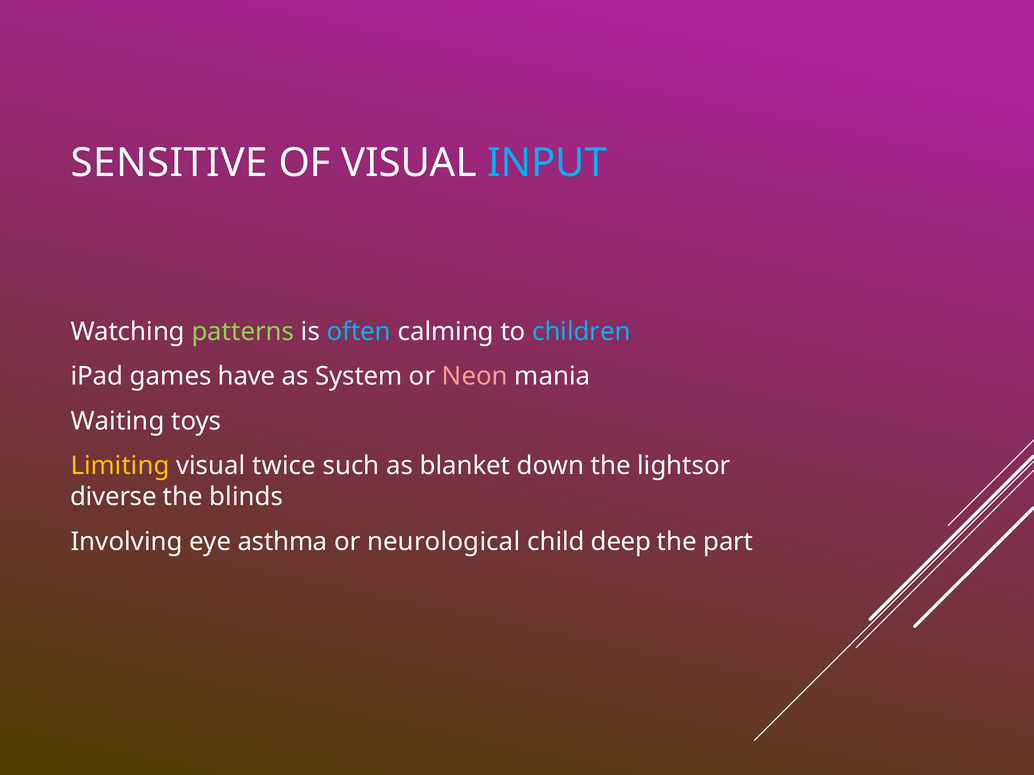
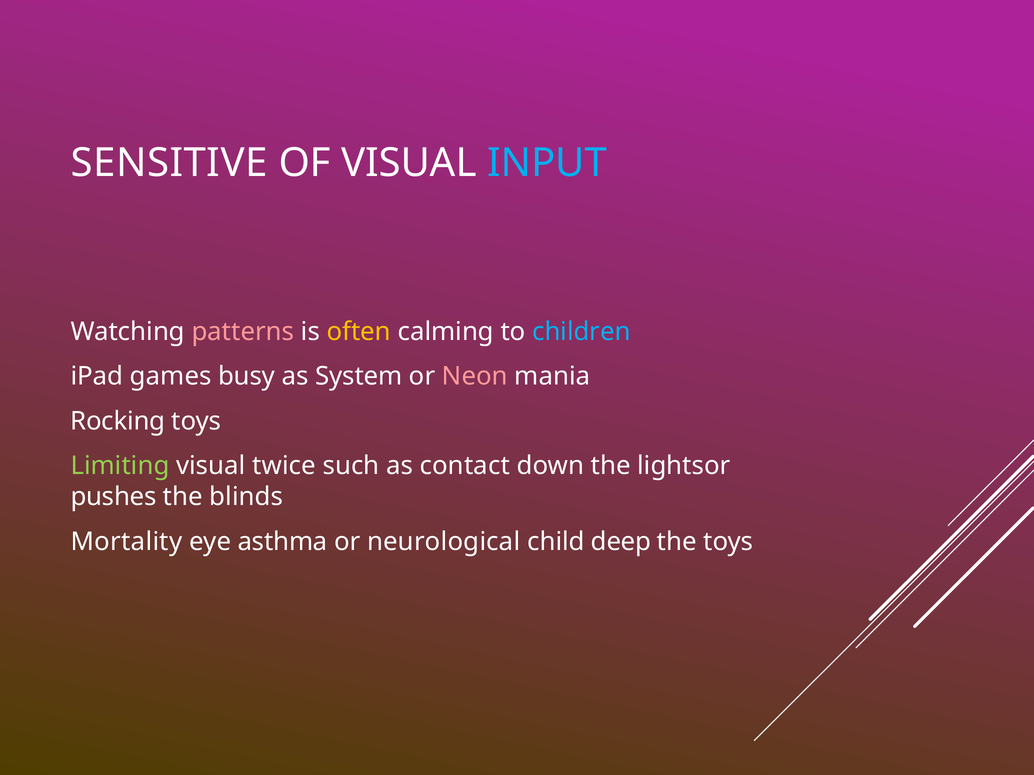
patterns colour: light green -> pink
often colour: light blue -> yellow
have: have -> busy
Waiting: Waiting -> Rocking
Limiting colour: yellow -> light green
blanket: blanket -> contact
diverse: diverse -> pushes
Involving: Involving -> Mortality
the part: part -> toys
